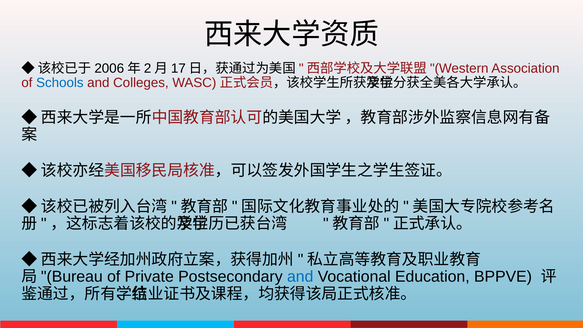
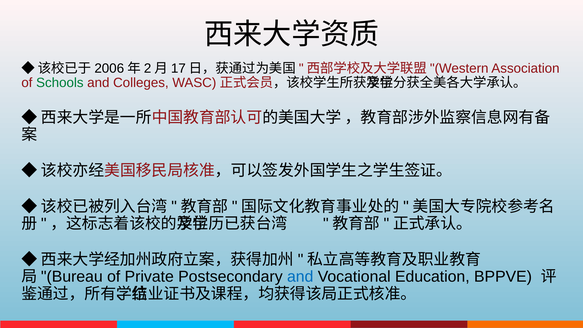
Schools colour: blue -> green
